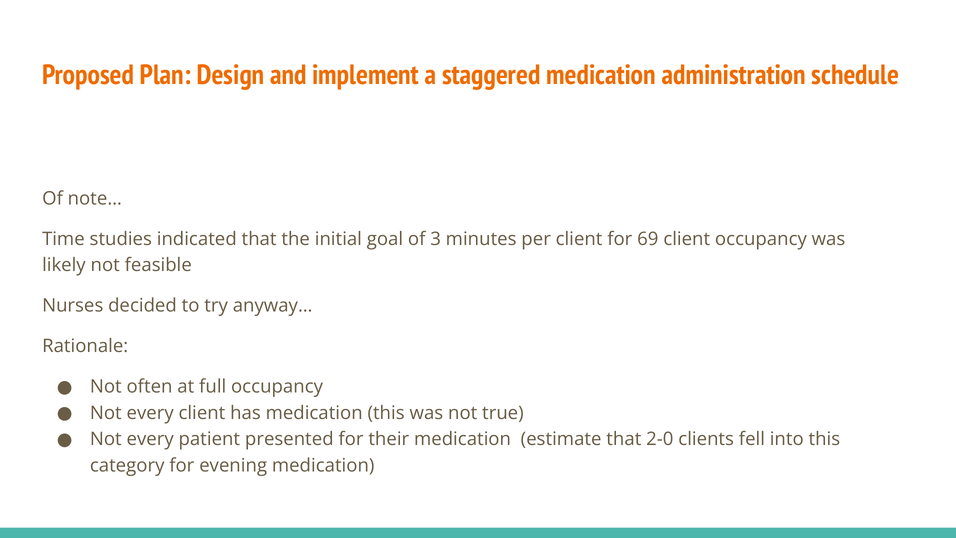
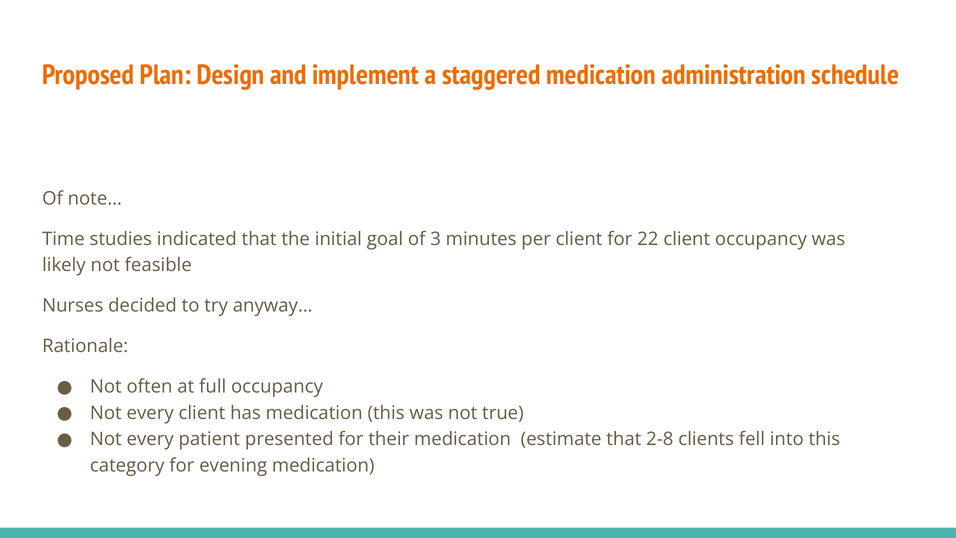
69: 69 -> 22
2-0: 2-0 -> 2-8
